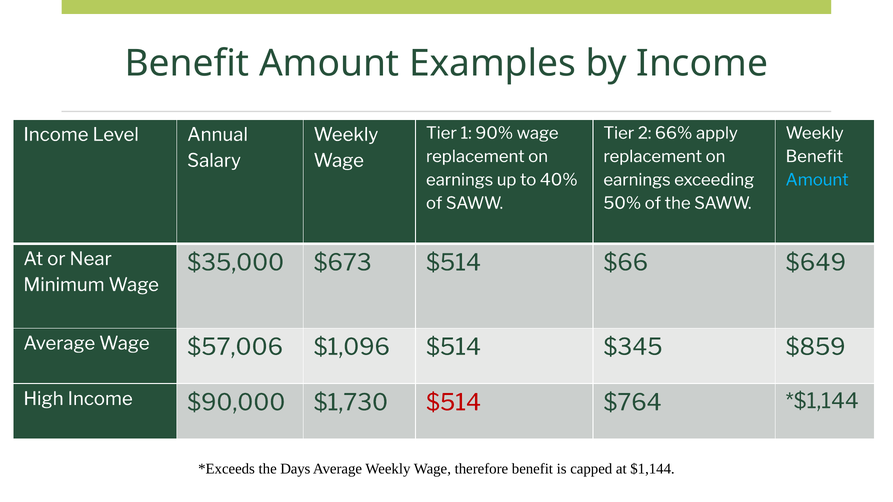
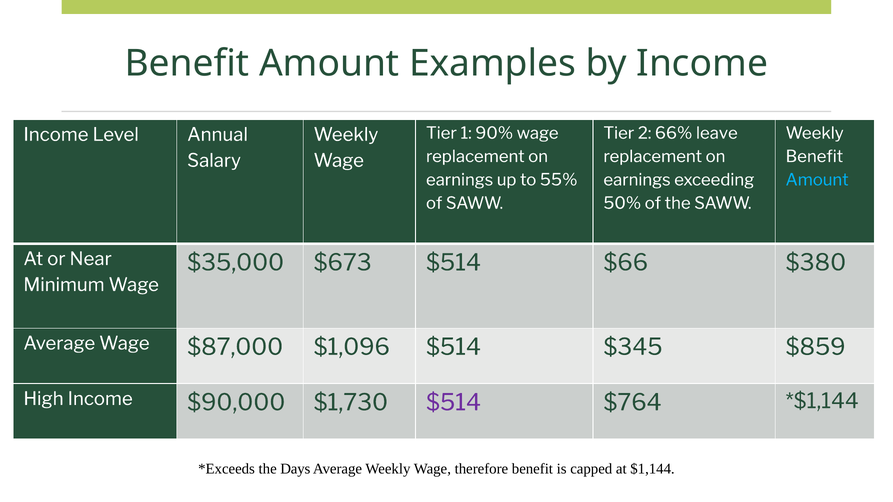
apply: apply -> leave
40%: 40% -> 55%
$649: $649 -> $380
$57,006: $57,006 -> $87,000
$514 at (454, 403) colour: red -> purple
